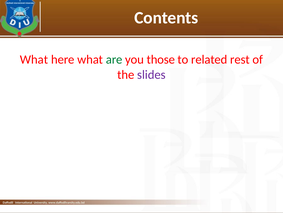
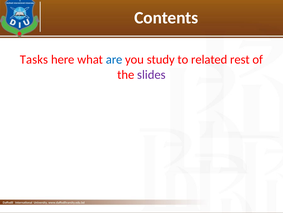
What at (34, 59): What -> Tasks
are colour: green -> blue
those: those -> study
